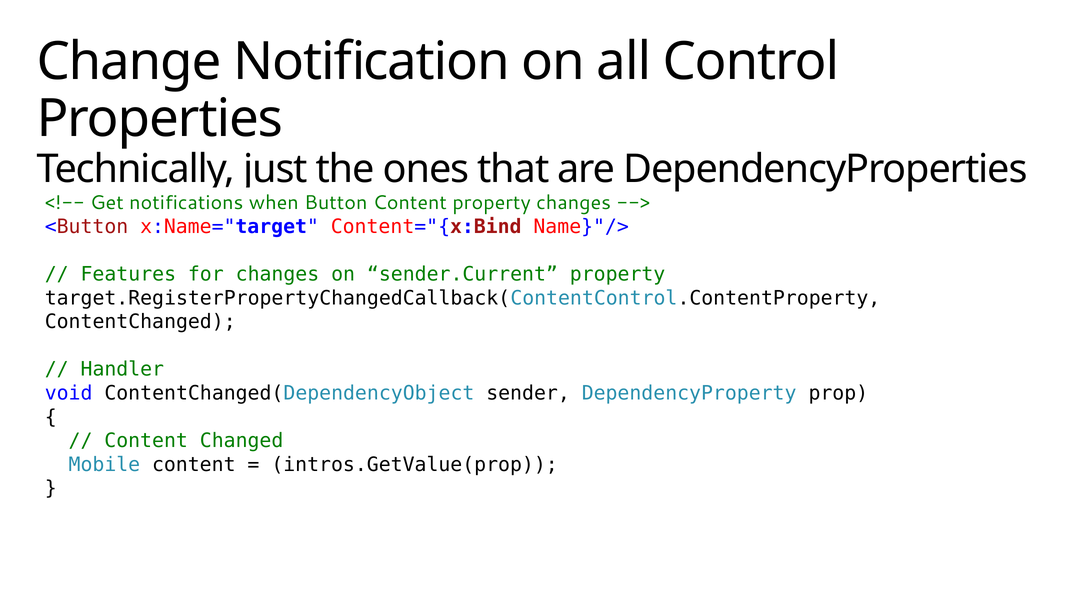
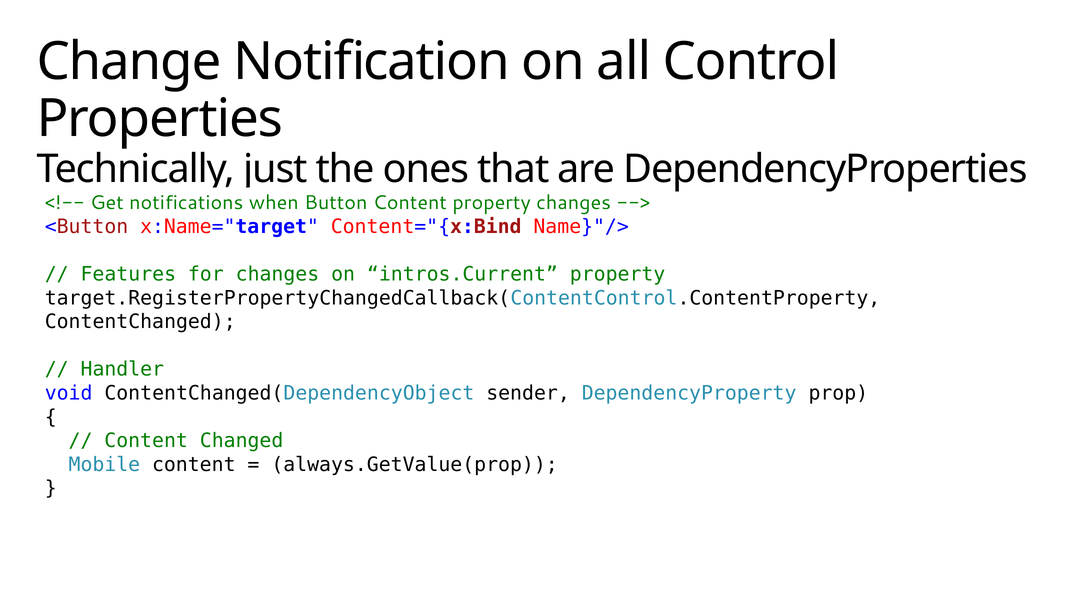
sender.Current: sender.Current -> intros.Current
intros.GetValue(prop: intros.GetValue(prop -> always.GetValue(prop
